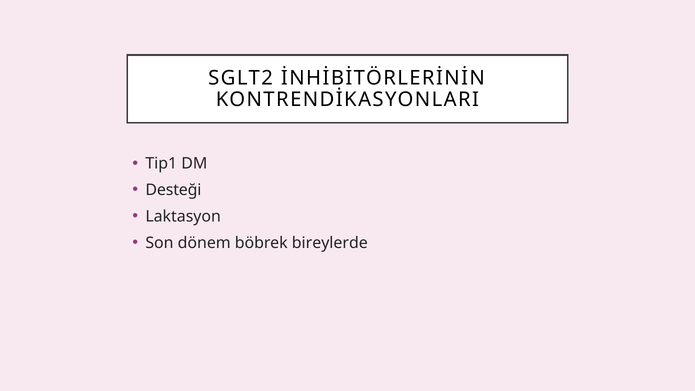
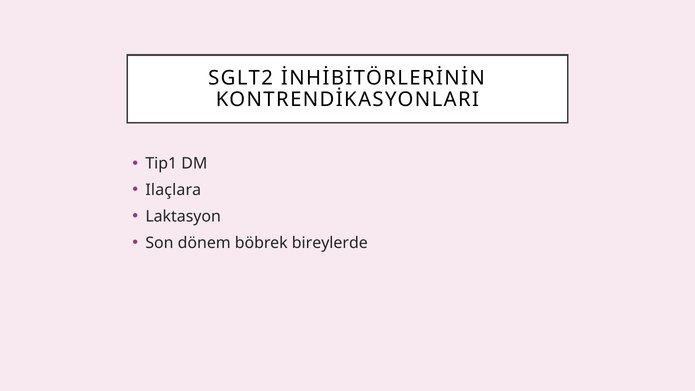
Desteği: Desteği -> Ilaçlara
